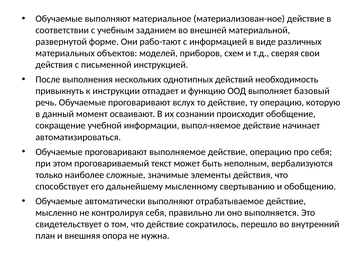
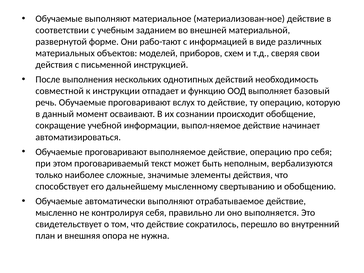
привыкнуть: привыкнуть -> совместной
